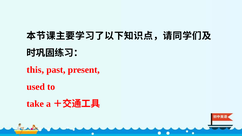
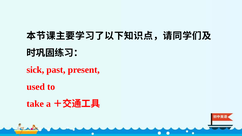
this: this -> sick
